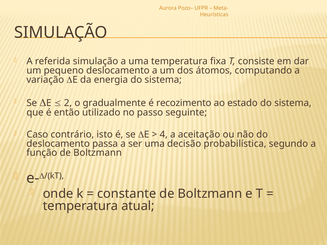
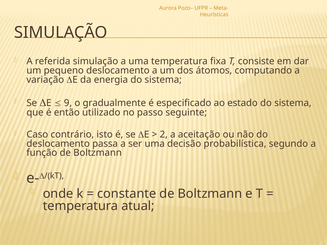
2: 2 -> 9
recozimento: recozimento -> especificado
4: 4 -> 2
